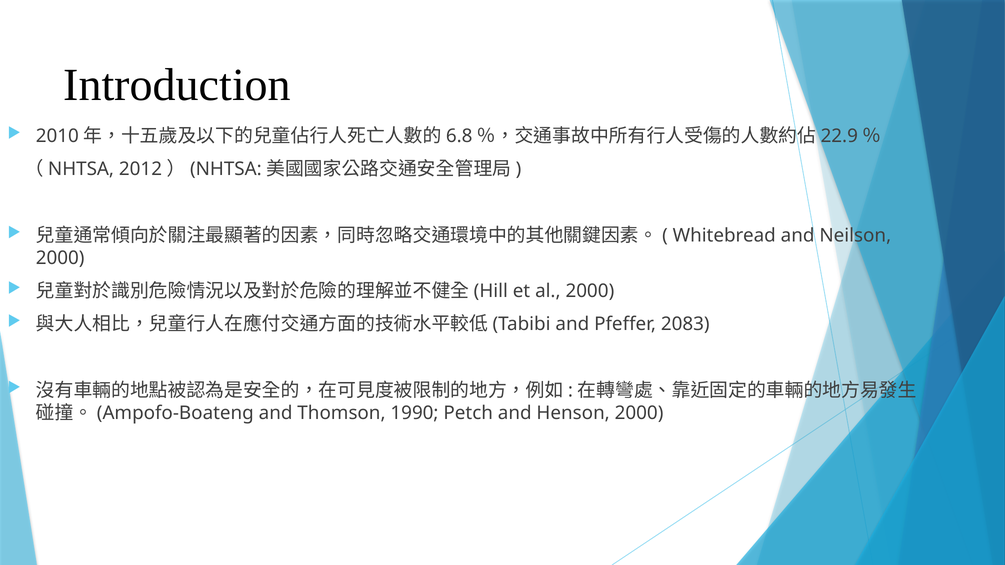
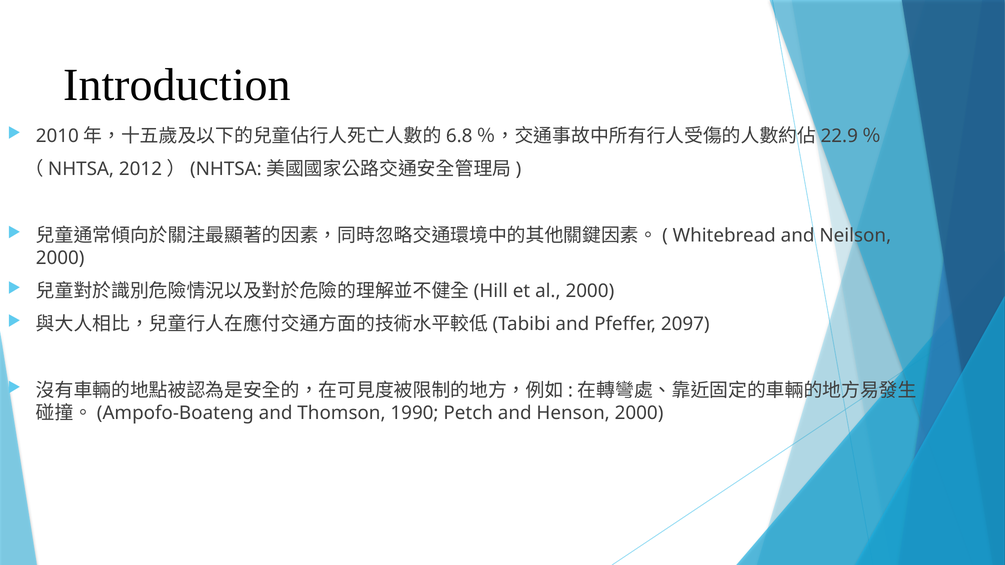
2083: 2083 -> 2097
